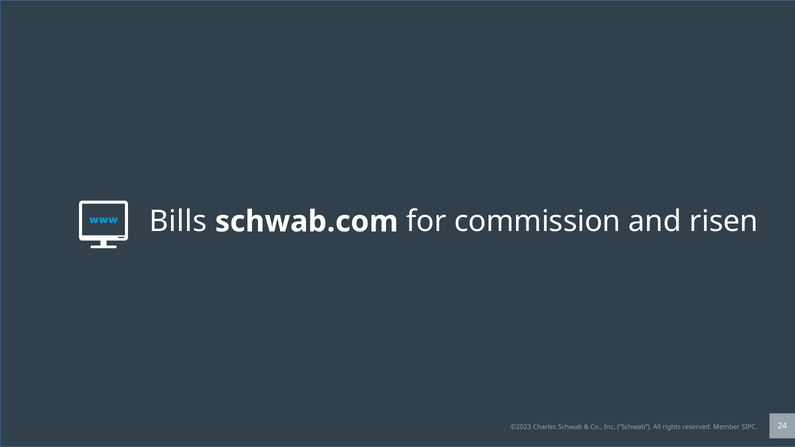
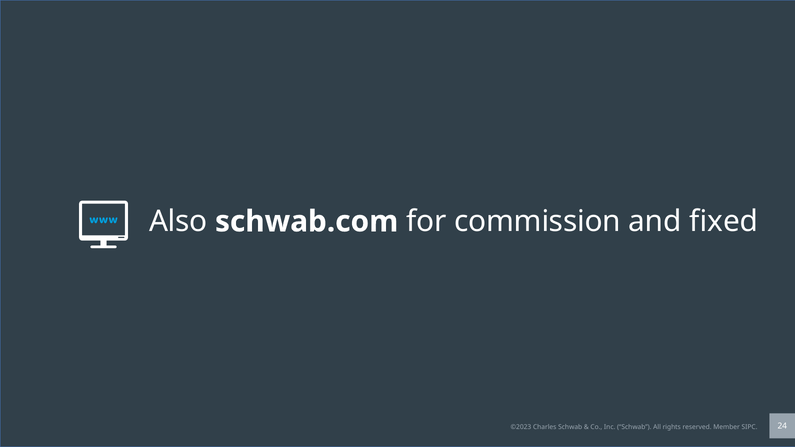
Bills: Bills -> Also
risen: risen -> fixed
